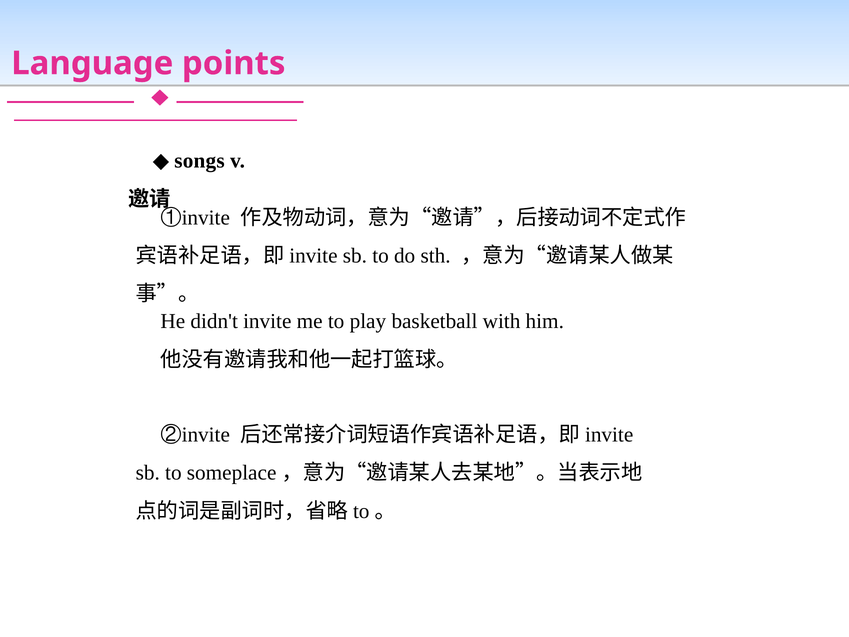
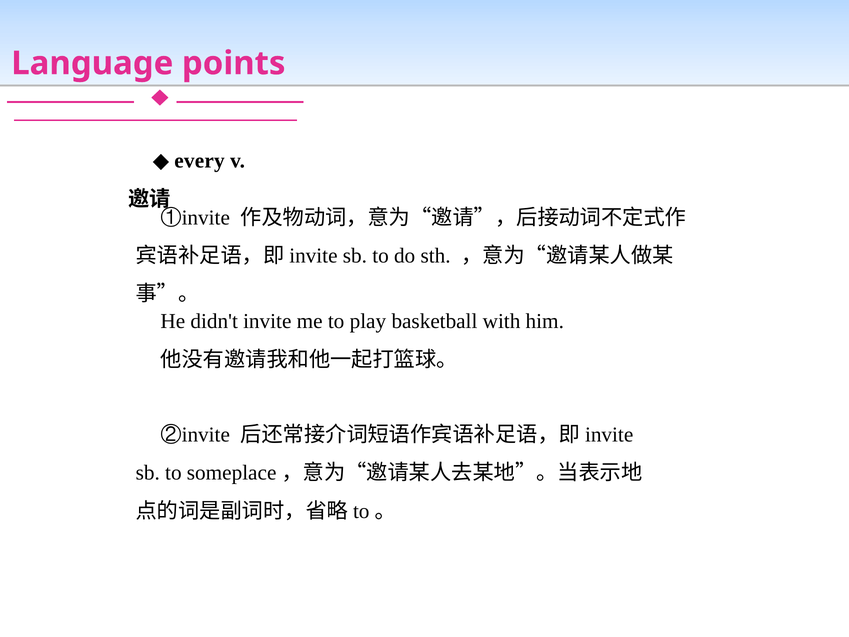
songs: songs -> every
